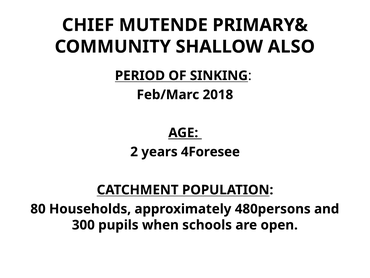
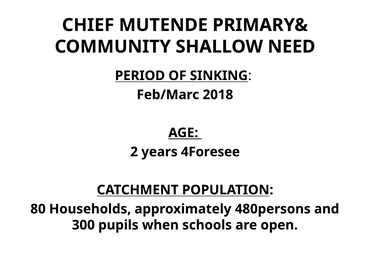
ALSO: ALSO -> NEED
